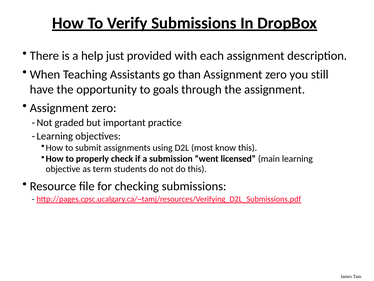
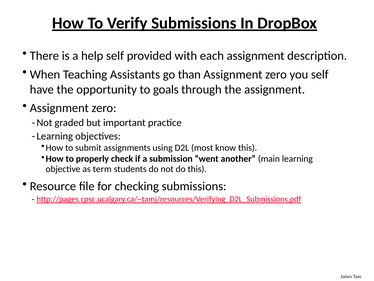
help just: just -> self
you still: still -> self
licensed: licensed -> another
